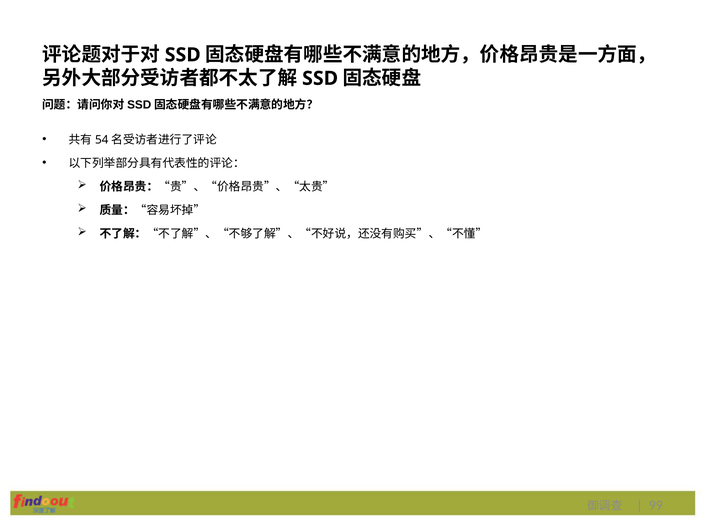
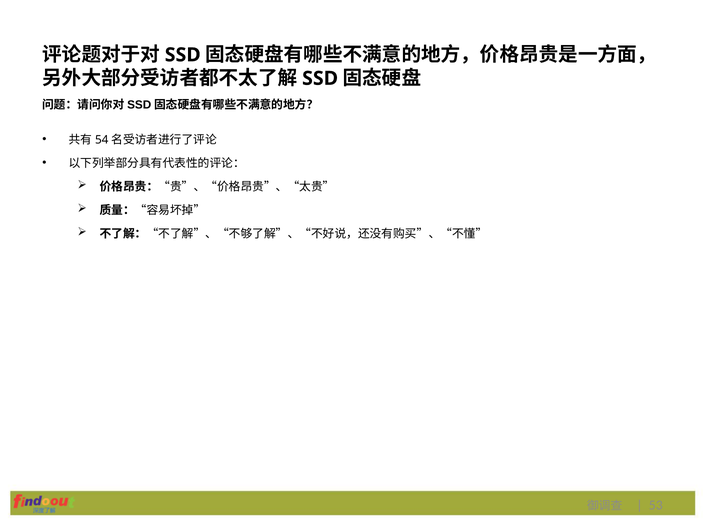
99: 99 -> 53
